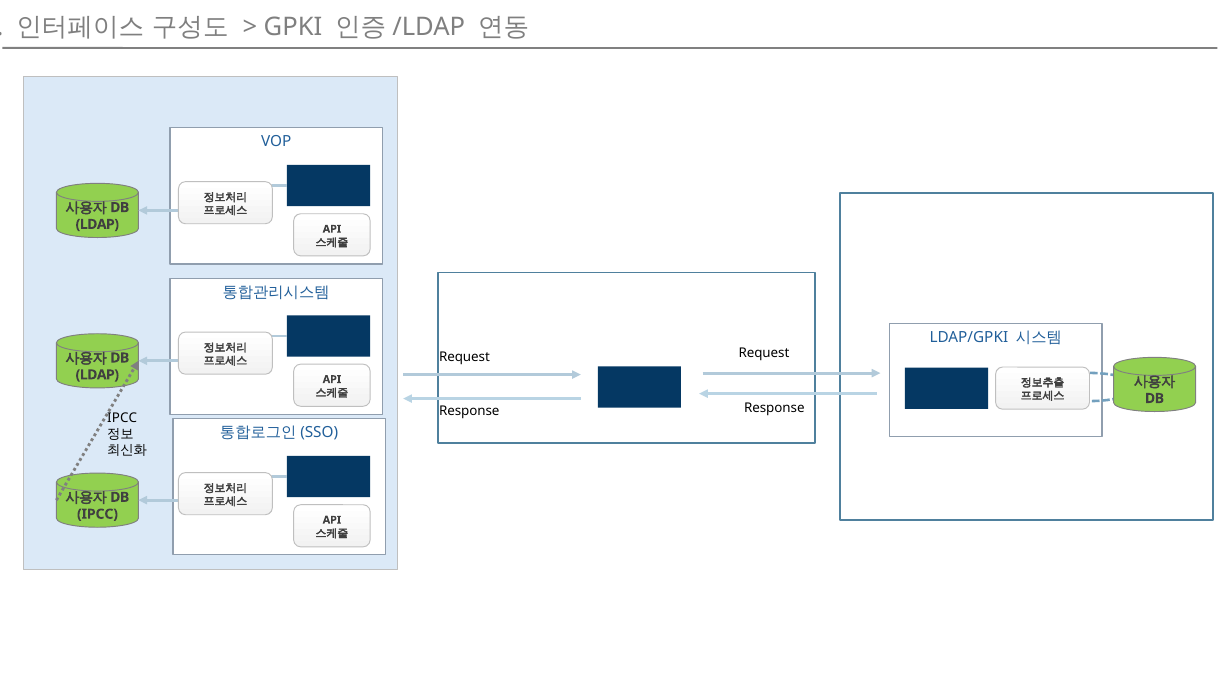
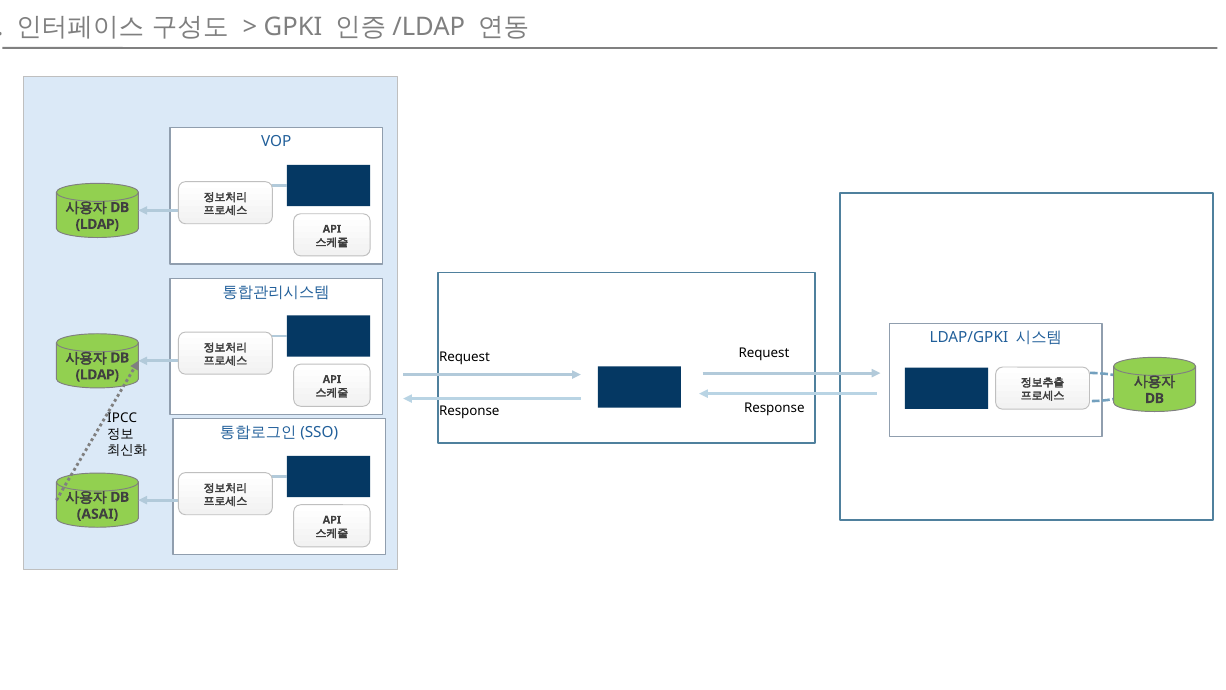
IPCC at (97, 514): IPCC -> ASAI
